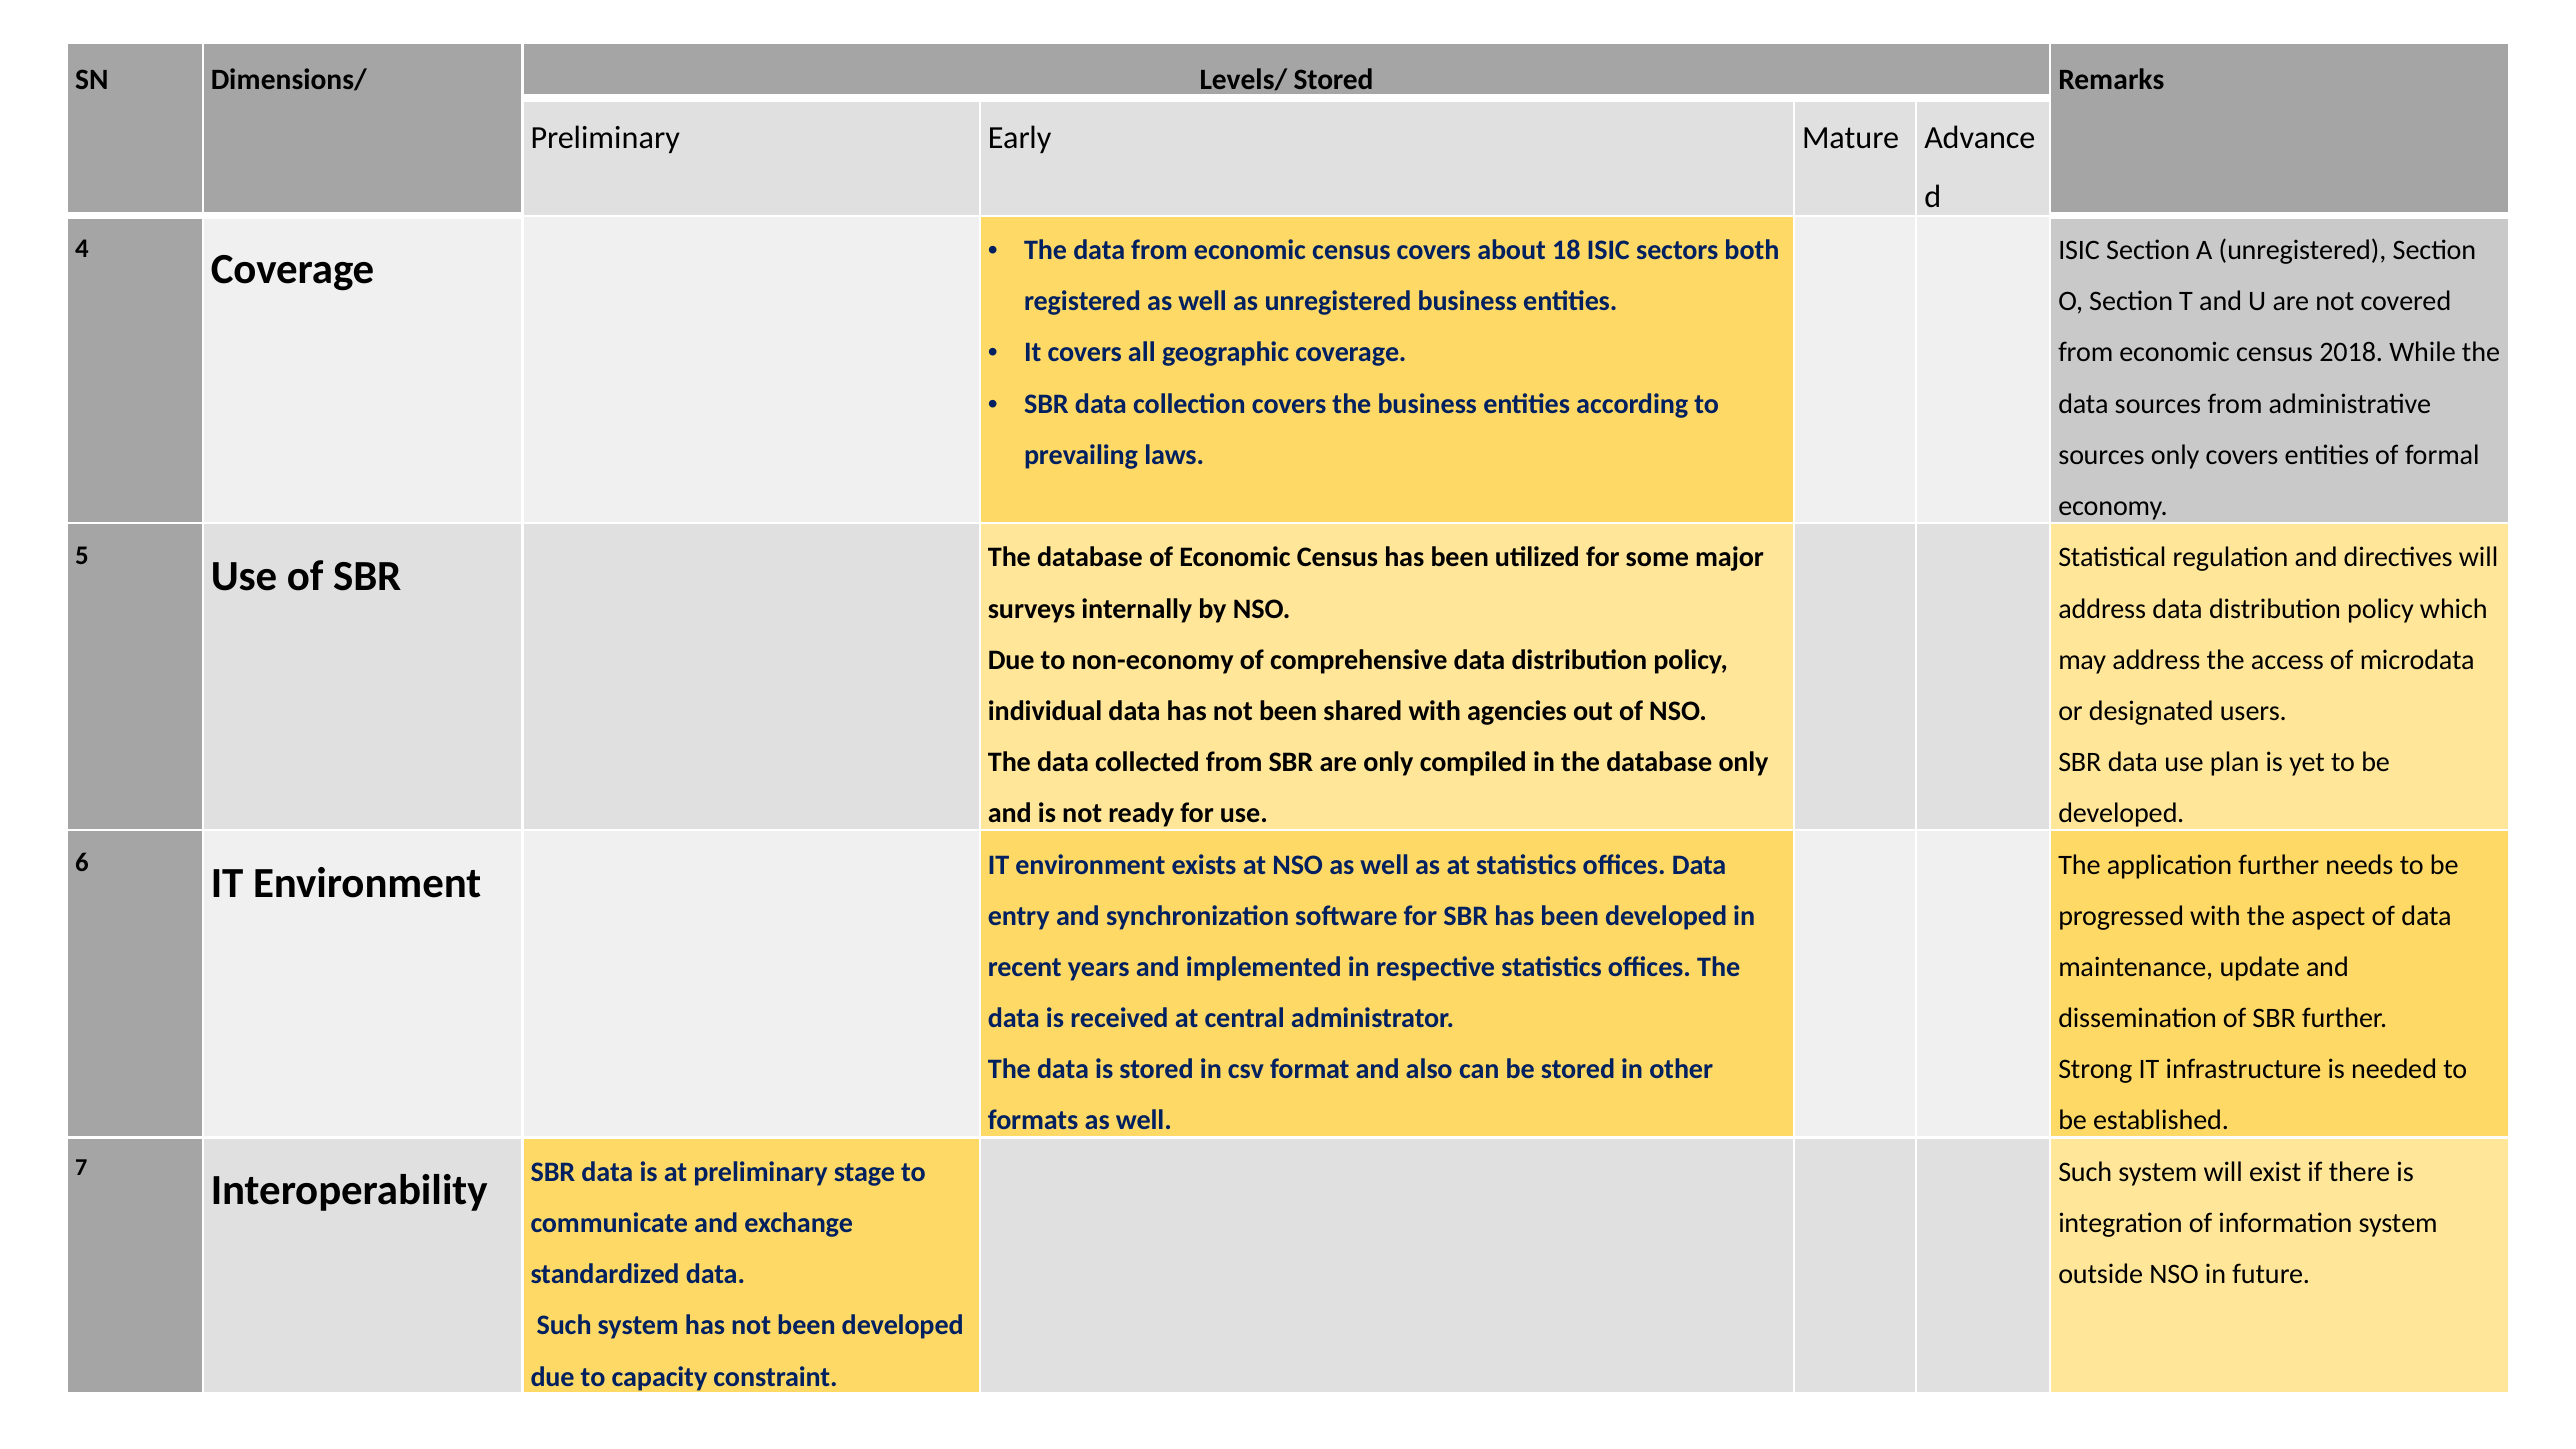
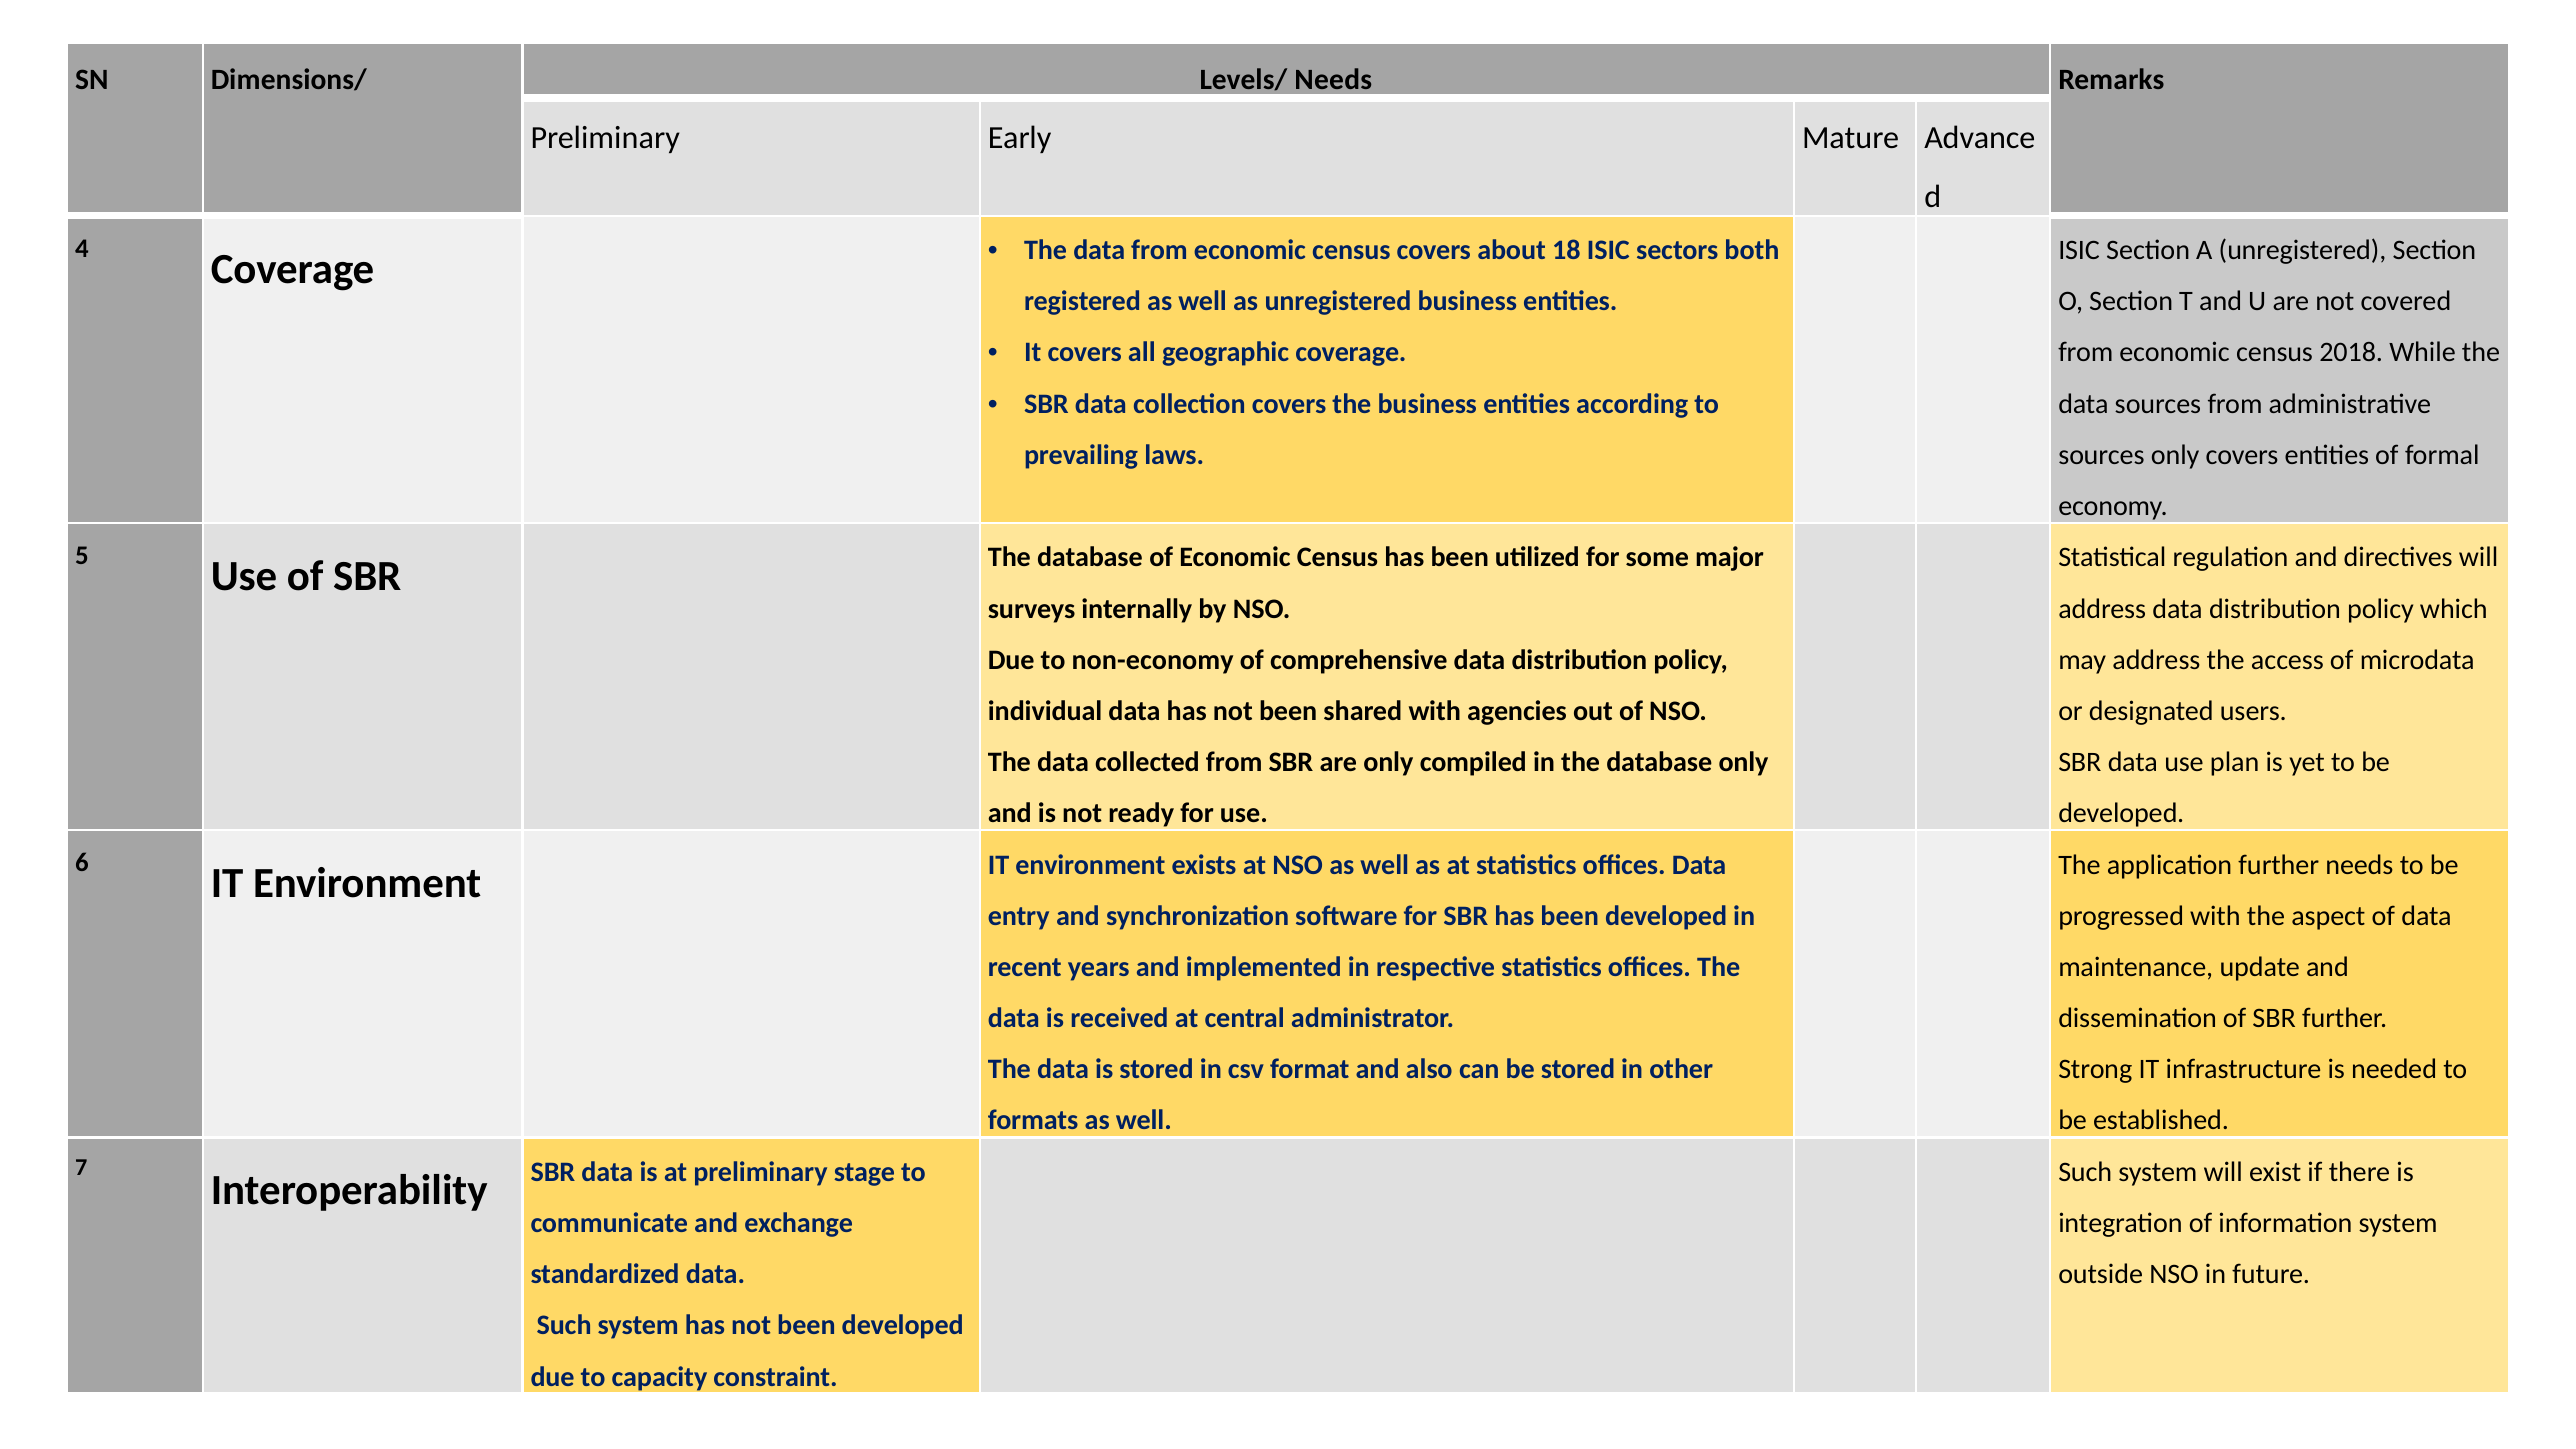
Levels/ Stored: Stored -> Needs
